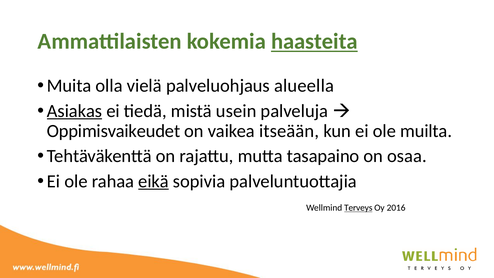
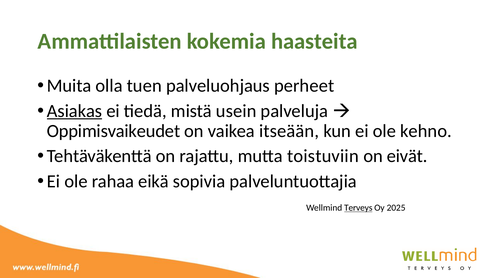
haasteita underline: present -> none
vielä: vielä -> tuen
alueella: alueella -> perheet
muilta: muilta -> kehno
tasapaino: tasapaino -> toistuviin
osaa: osaa -> eivät
eikä underline: present -> none
2016: 2016 -> 2025
